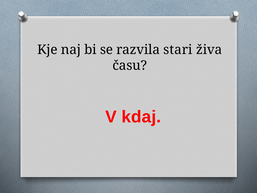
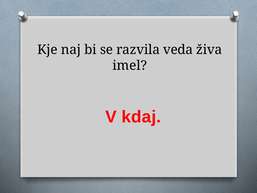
stari: stari -> veda
času: času -> imel
